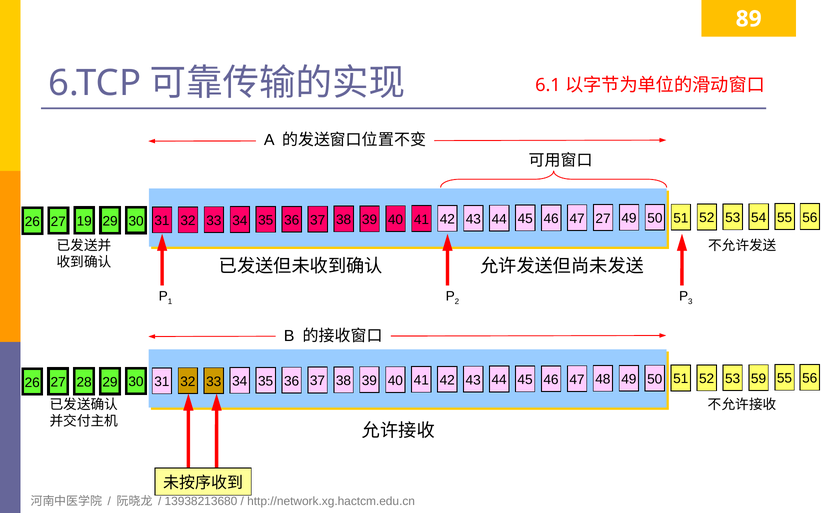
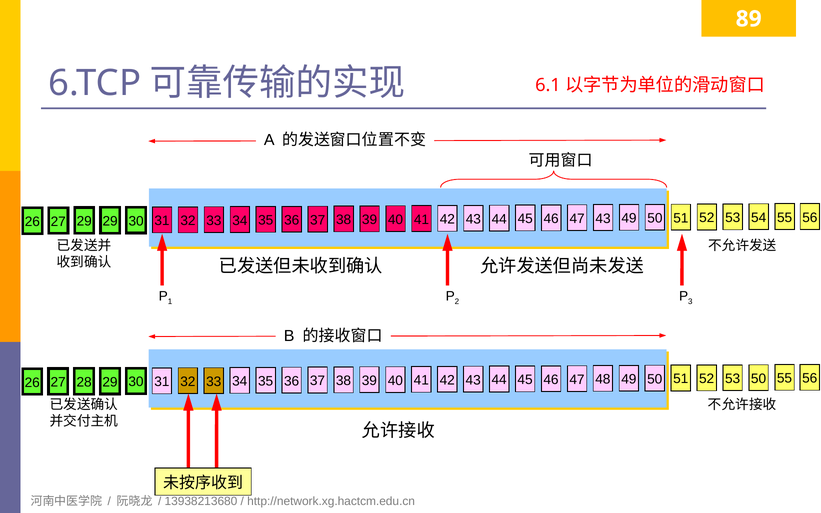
27 19: 19 -> 29
47 27: 27 -> 43
53 59: 59 -> 50
